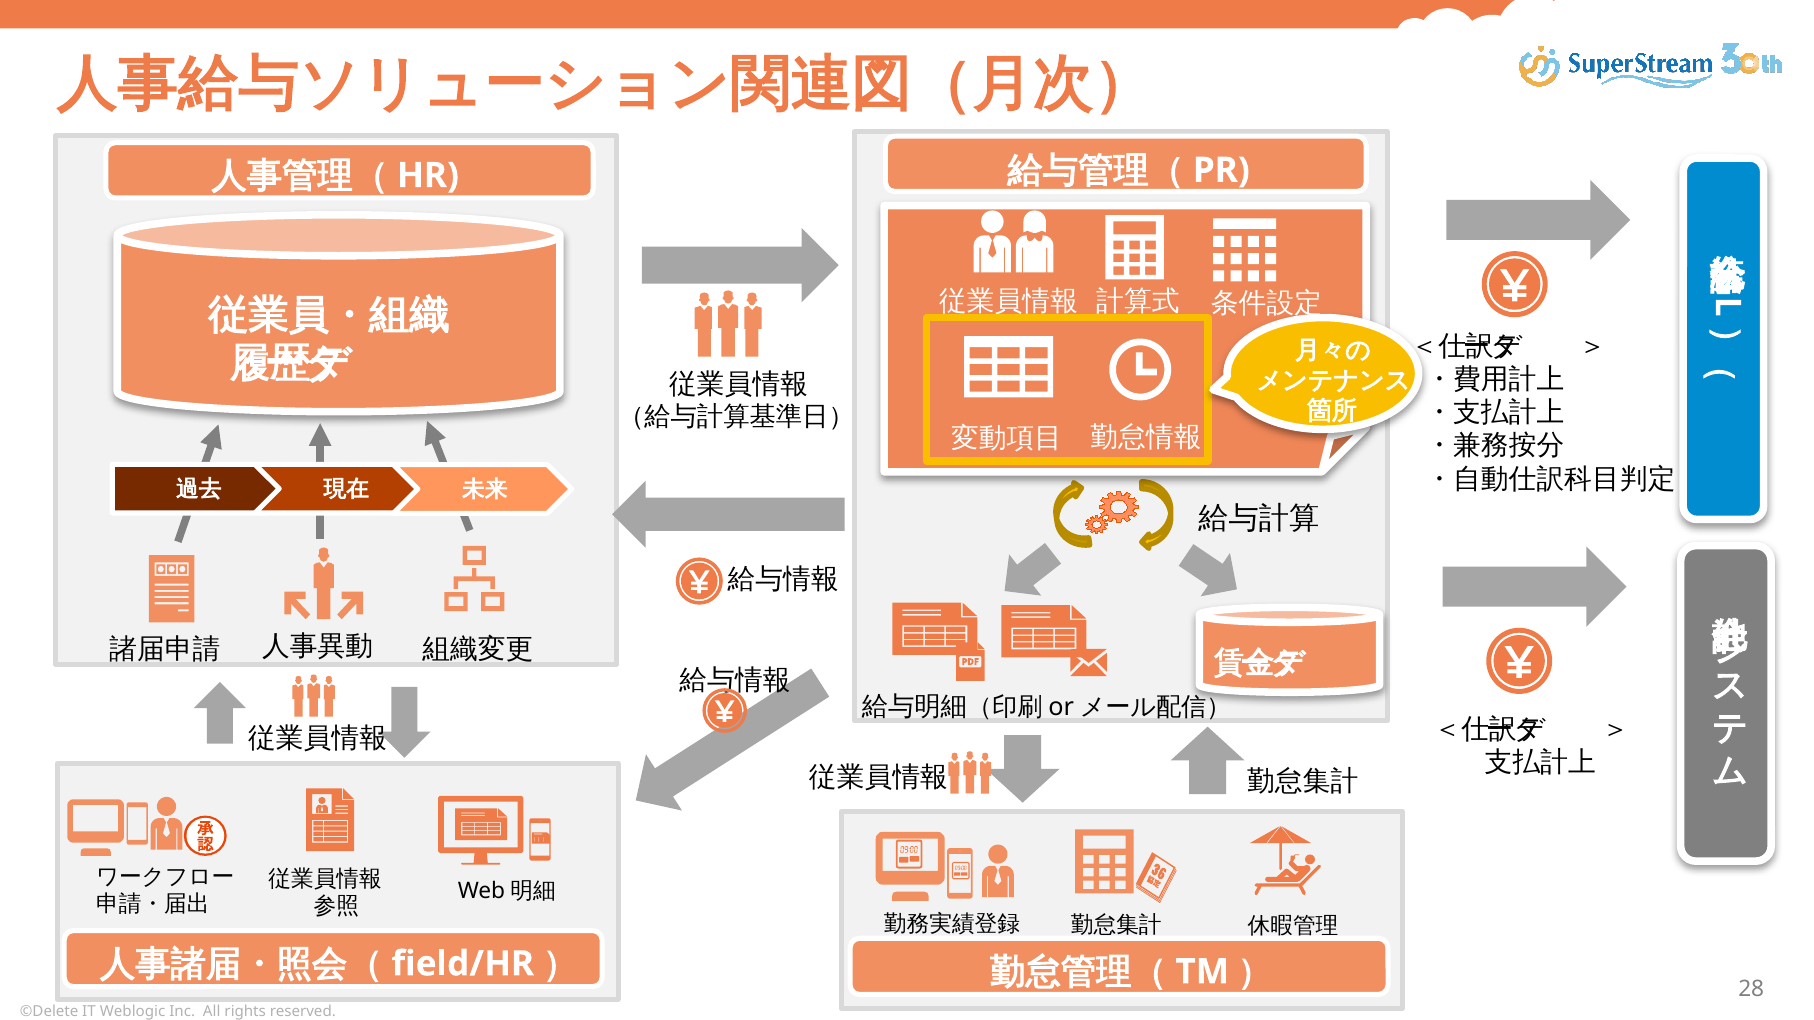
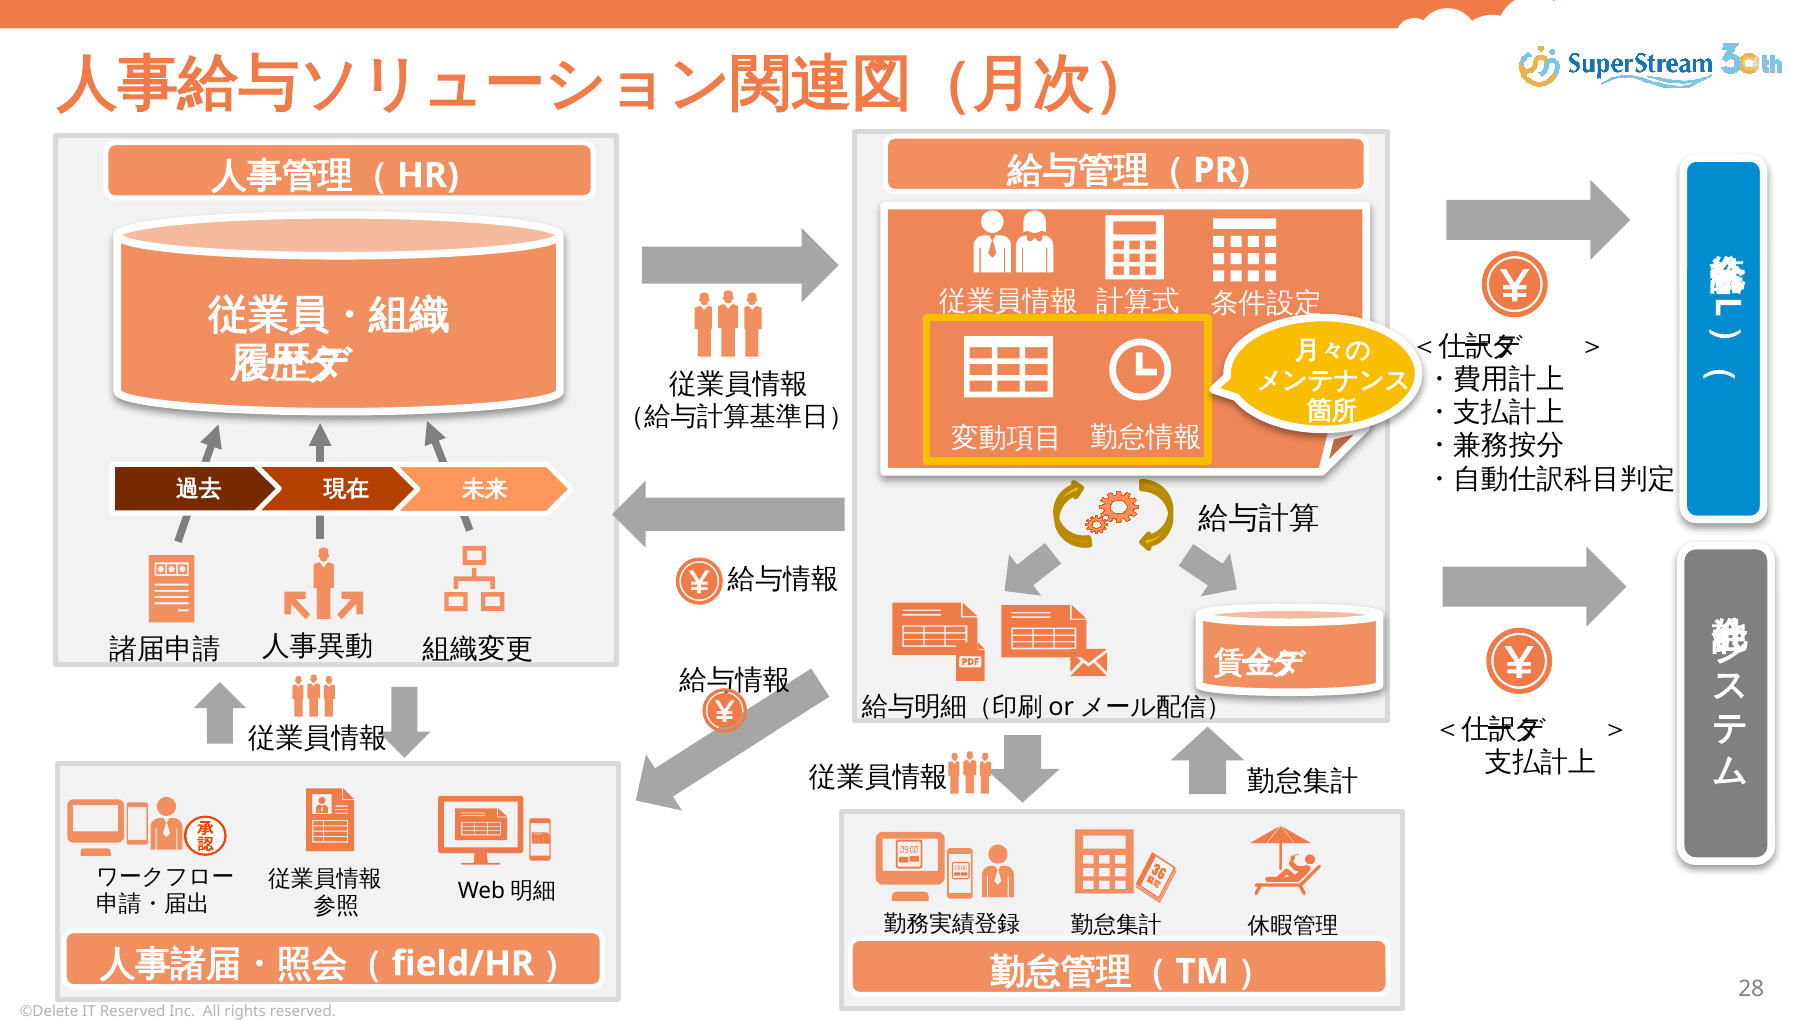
IT Weblogic: Weblogic -> Reserved
